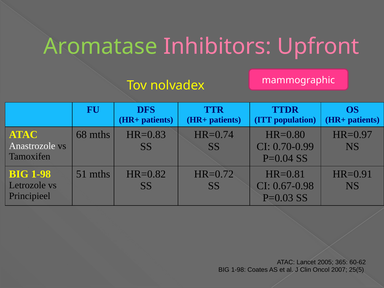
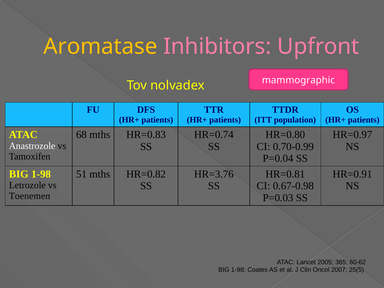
Aromatase colour: light green -> yellow
HR=0.72: HR=0.72 -> HR=3.76
Principieel: Principieel -> Toenemen
